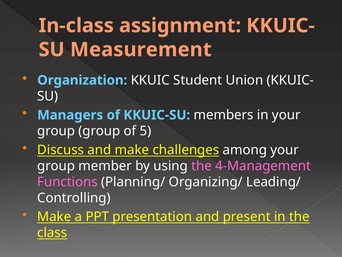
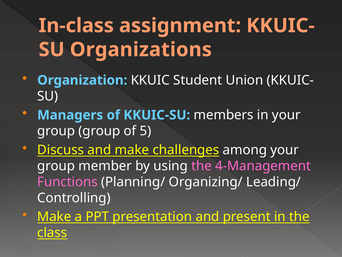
Measurement: Measurement -> Organizations
